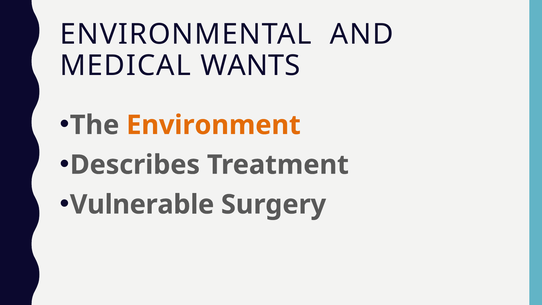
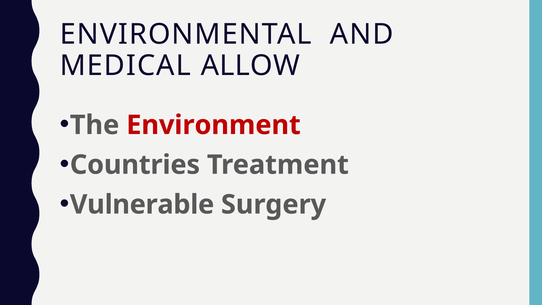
WANTS: WANTS -> ALLOW
Environment colour: orange -> red
Describes: Describes -> Countries
